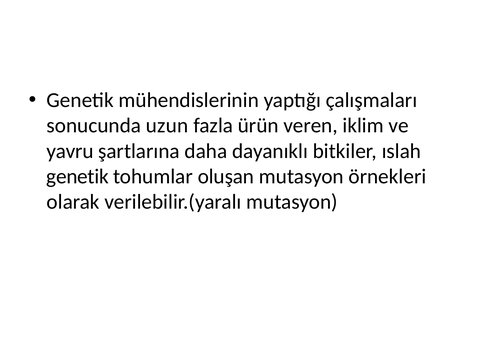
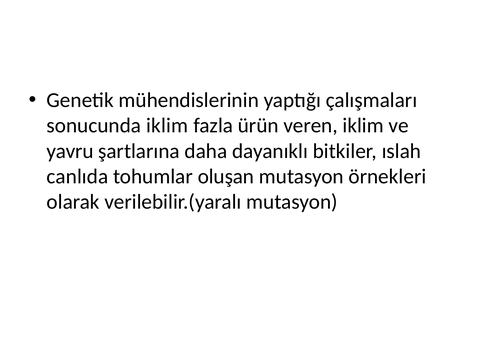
sonucunda uzun: uzun -> iklim
genetik at (78, 177): genetik -> canlıda
